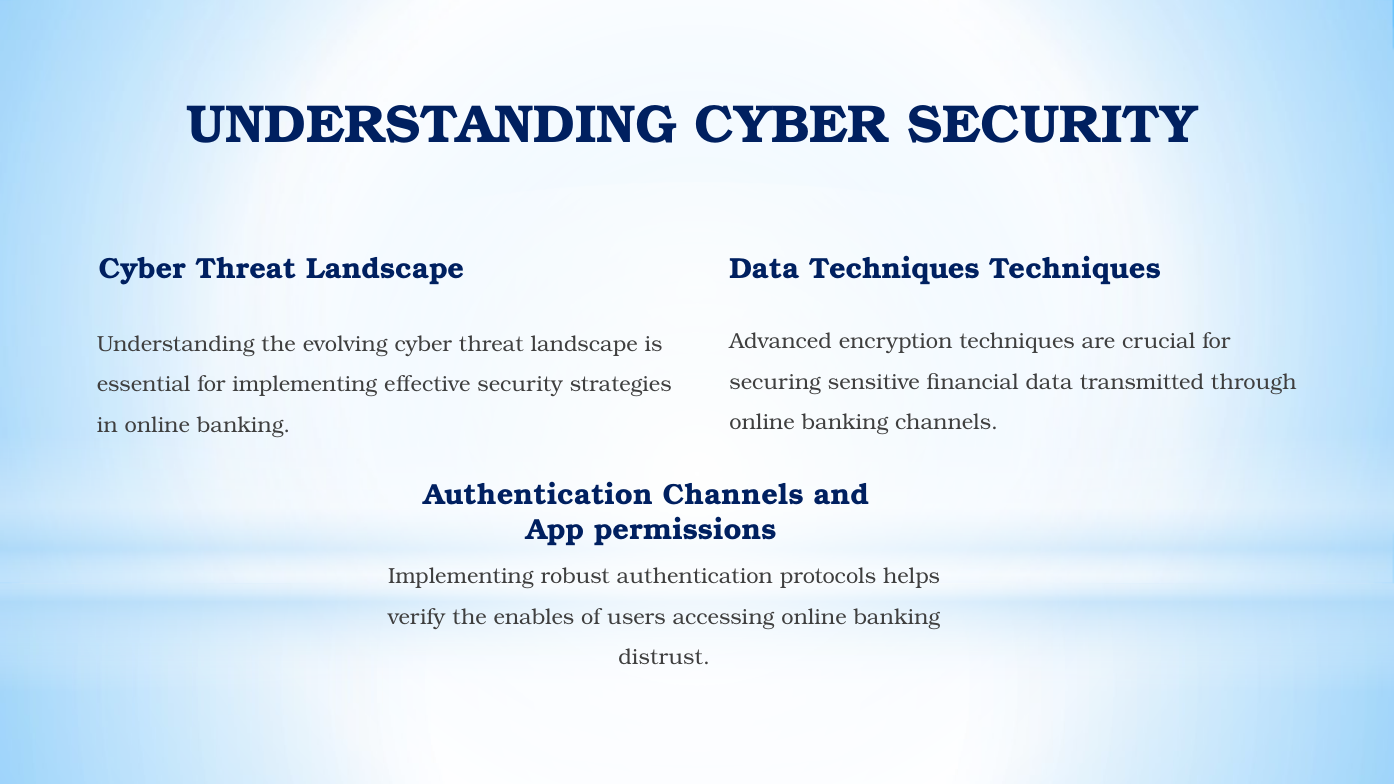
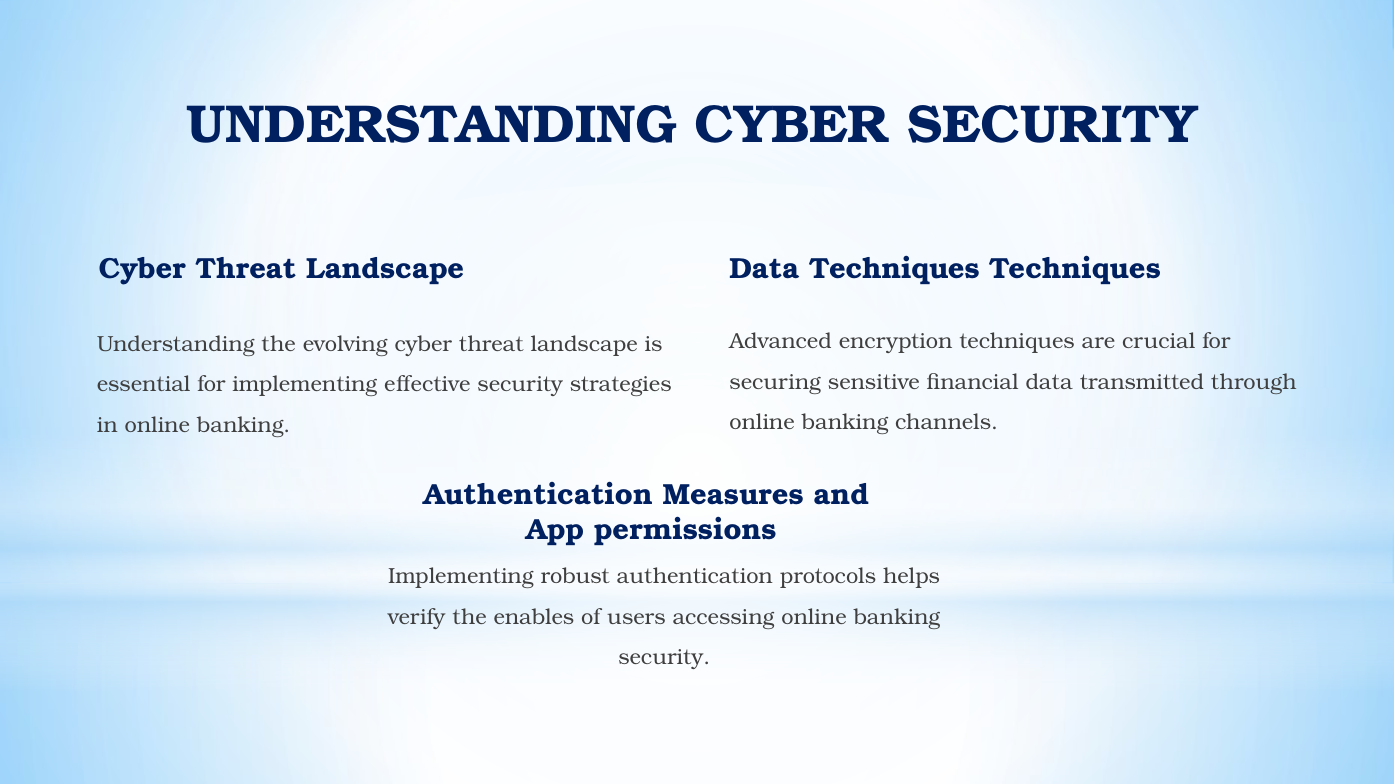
Authentication Channels: Channels -> Measures
distrust at (664, 658): distrust -> security
